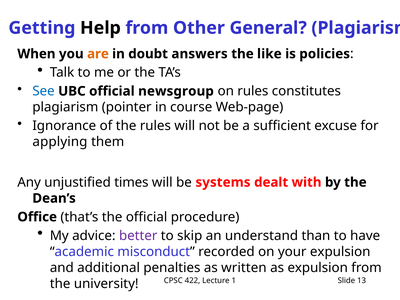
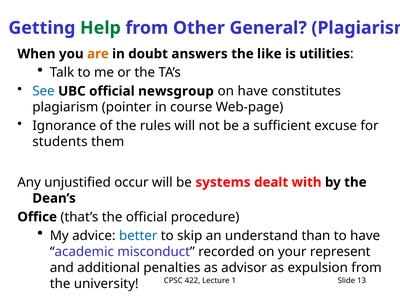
Help colour: black -> green
policies: policies -> utilities
on rules: rules -> have
applying: applying -> students
times: times -> occur
better colour: purple -> blue
your expulsion: expulsion -> represent
written: written -> advisor
